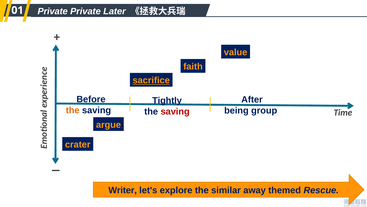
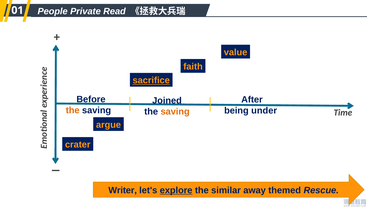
Private at (53, 11): Private -> People
Later: Later -> Read
Tightly: Tightly -> Joined
group: group -> under
saving at (175, 111) colour: red -> orange
explore underline: none -> present
